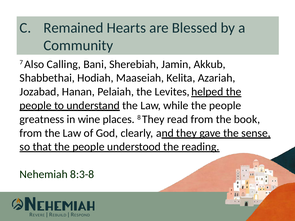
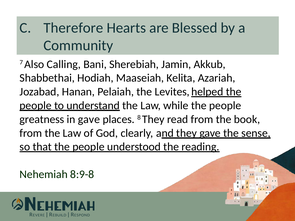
Remained: Remained -> Therefore
in wine: wine -> gave
8:3-8: 8:3-8 -> 8:9-8
